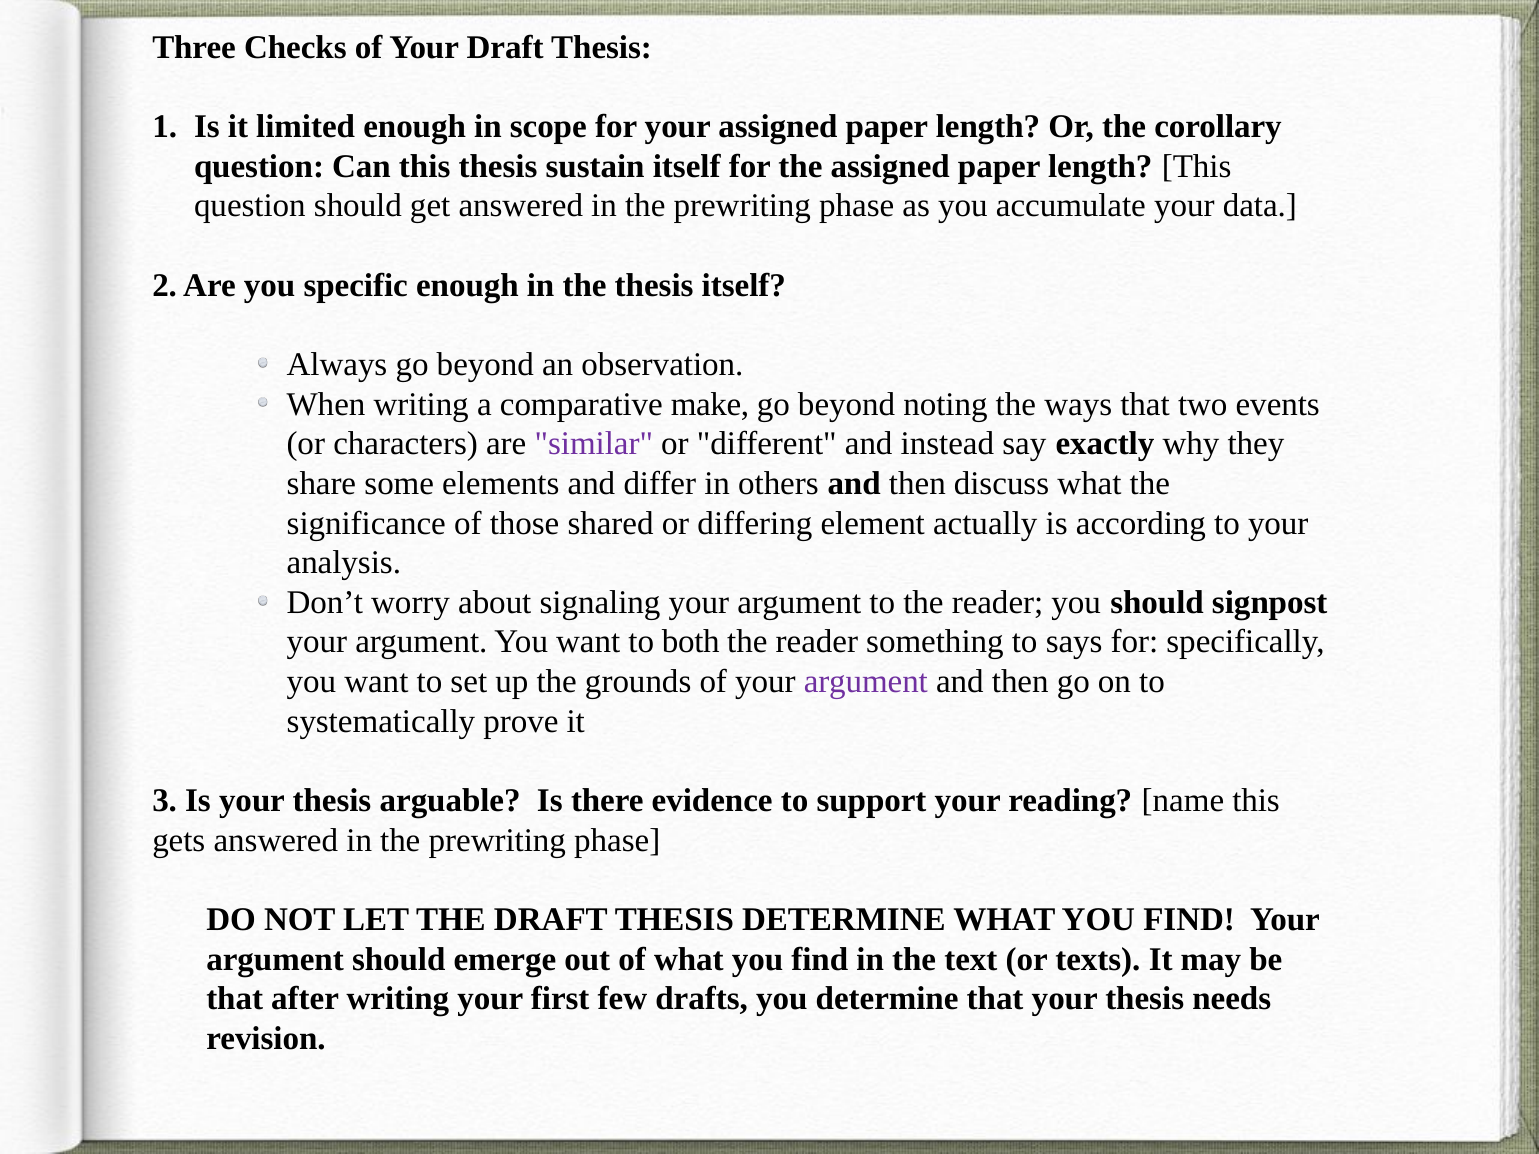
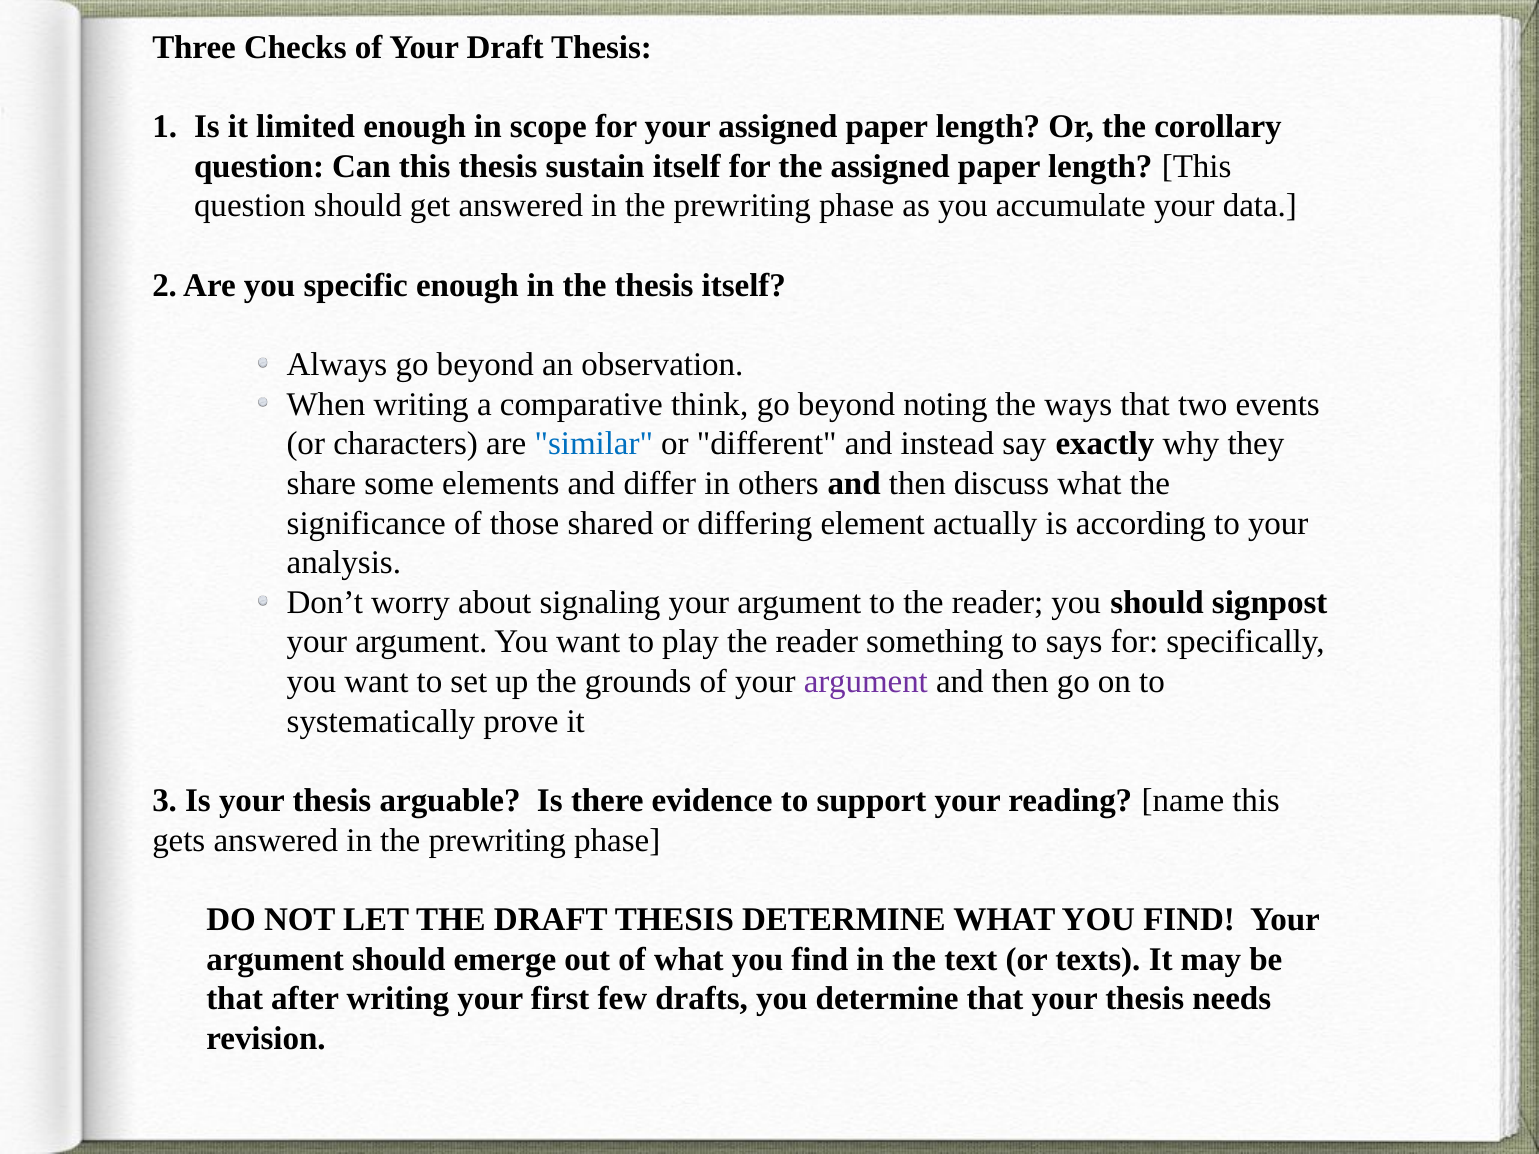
make: make -> think
similar colour: purple -> blue
both: both -> play
